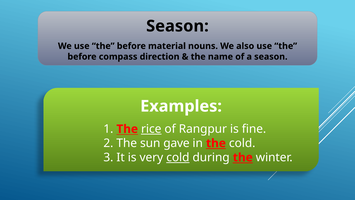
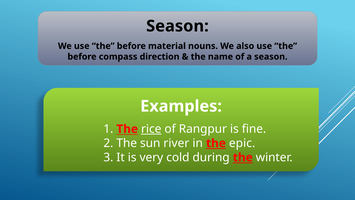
gave: gave -> river
the cold: cold -> epic
cold at (178, 157) underline: present -> none
